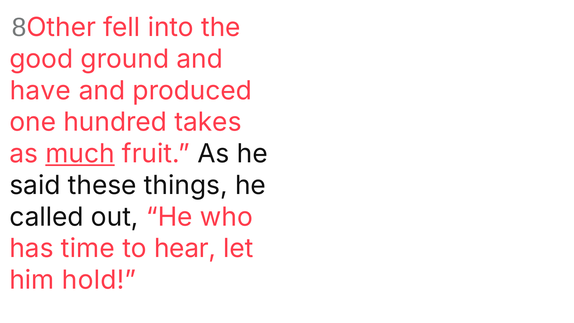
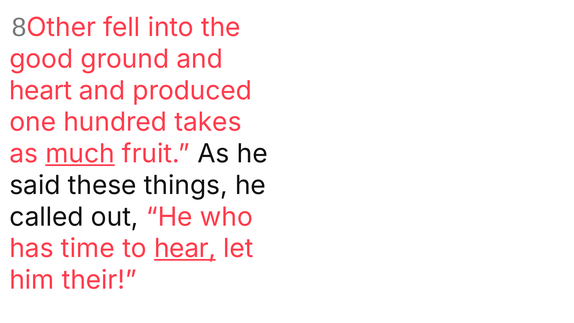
have: have -> heart
hear underline: none -> present
hold: hold -> their
